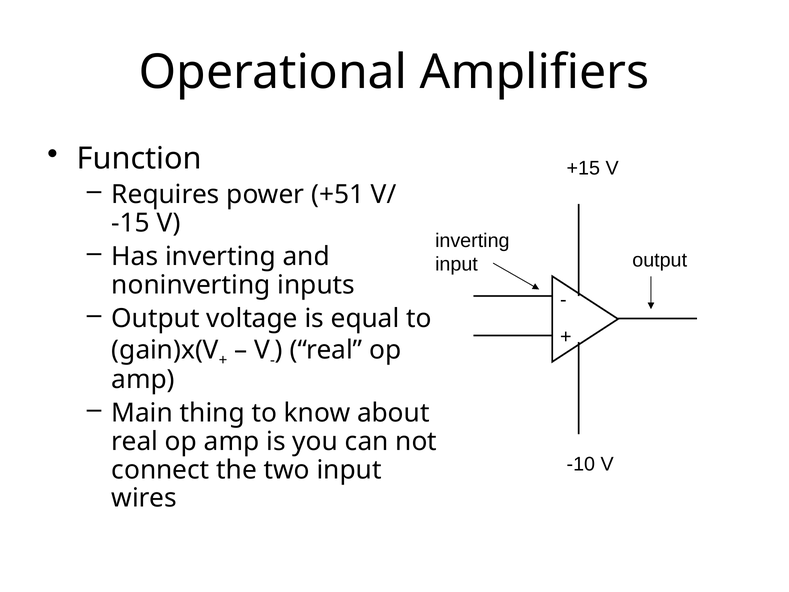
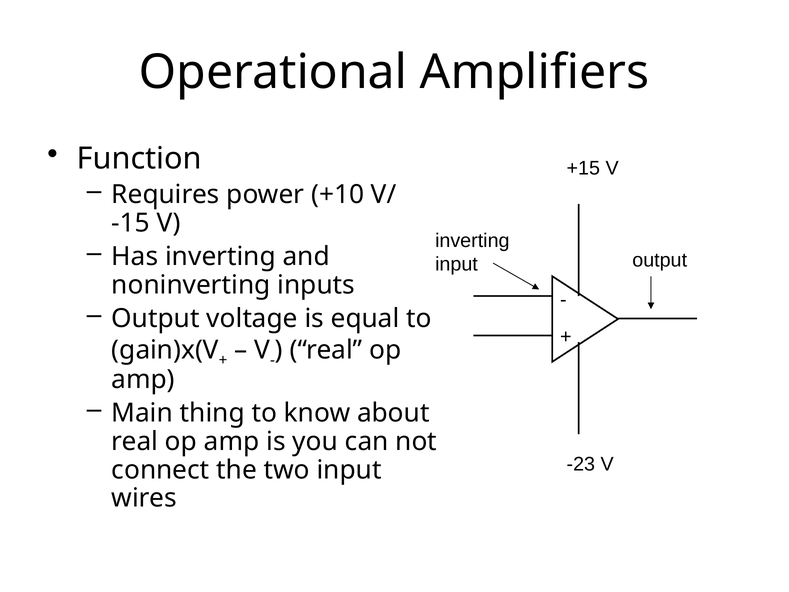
+51: +51 -> +10
-10: -10 -> -23
